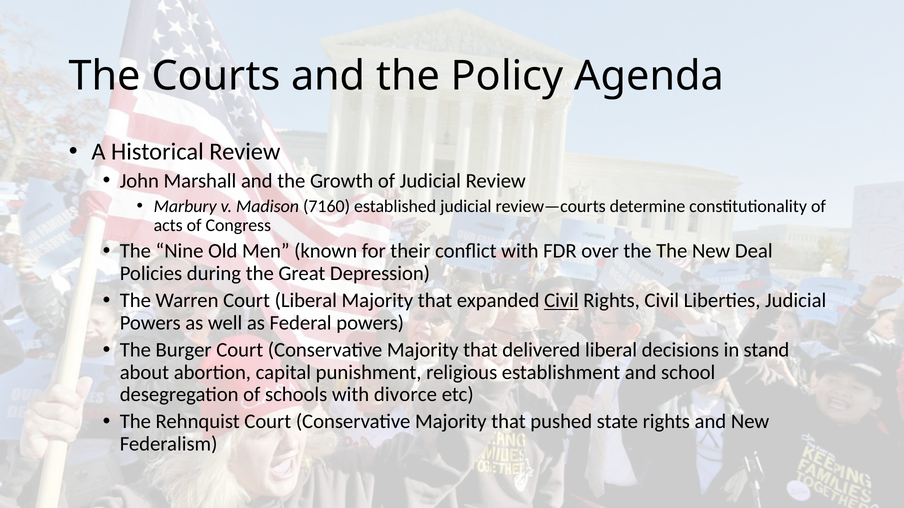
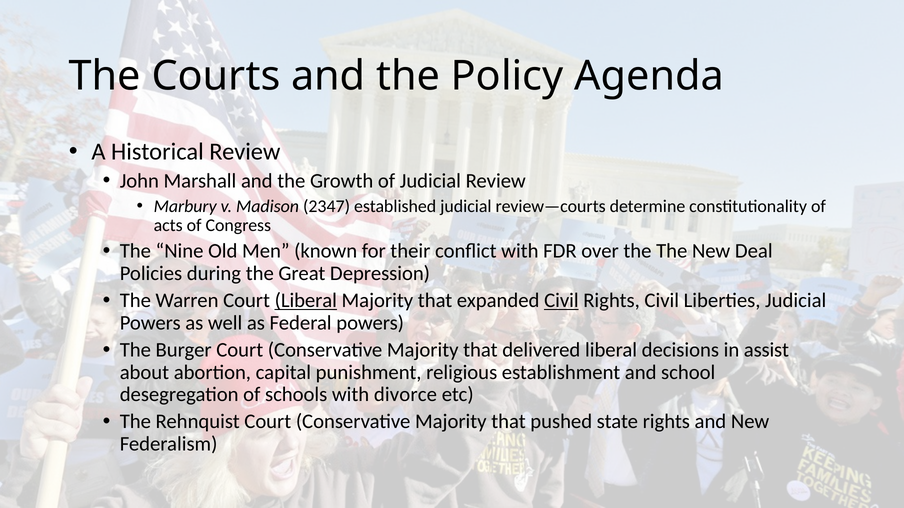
7160: 7160 -> 2347
Liberal at (306, 301) underline: none -> present
stand: stand -> assist
